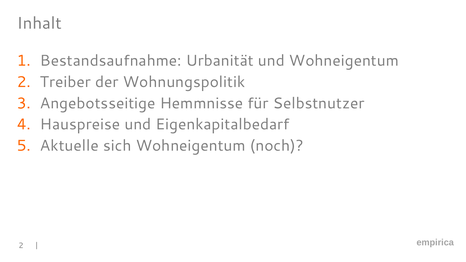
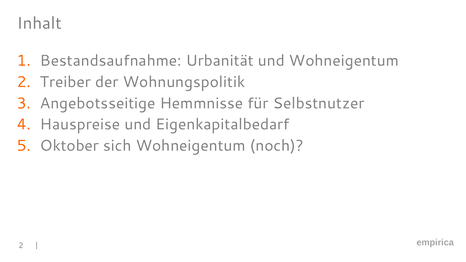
Aktuelle: Aktuelle -> Oktober
